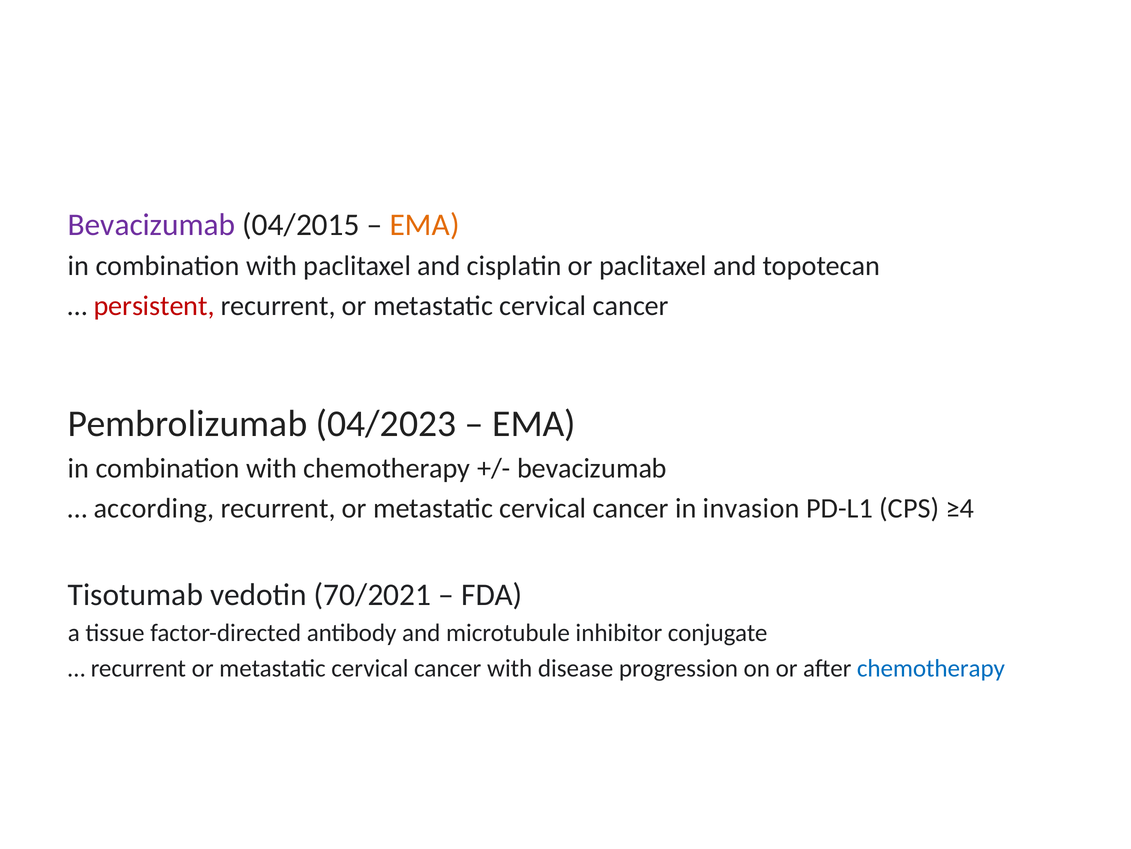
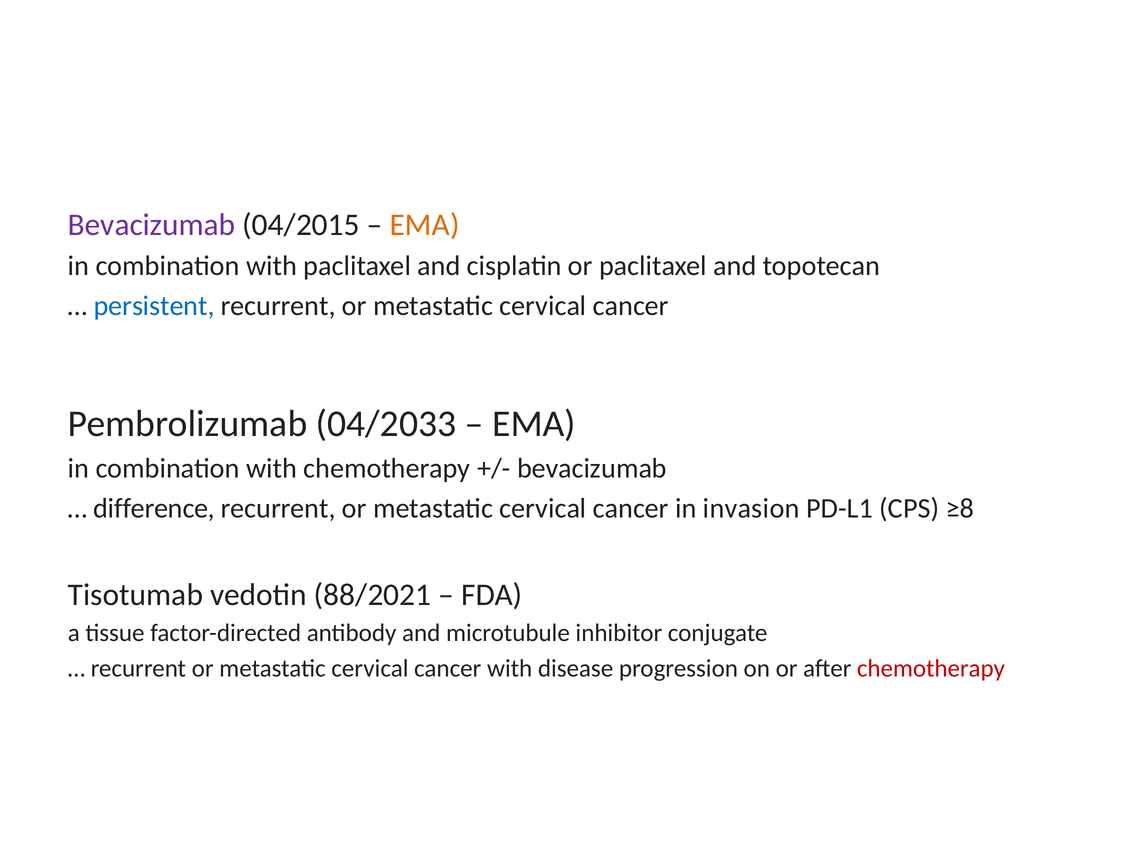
persistent colour: red -> blue
04/2023: 04/2023 -> 04/2033
according: according -> difference
≥4: ≥4 -> ≥8
70/2021: 70/2021 -> 88/2021
chemotherapy at (931, 668) colour: blue -> red
